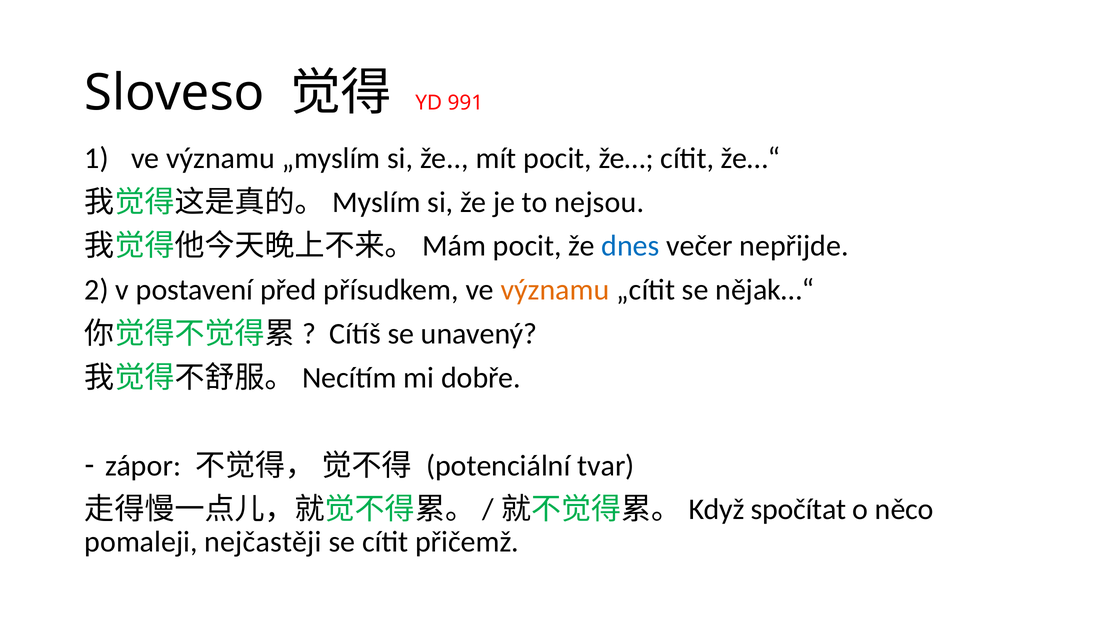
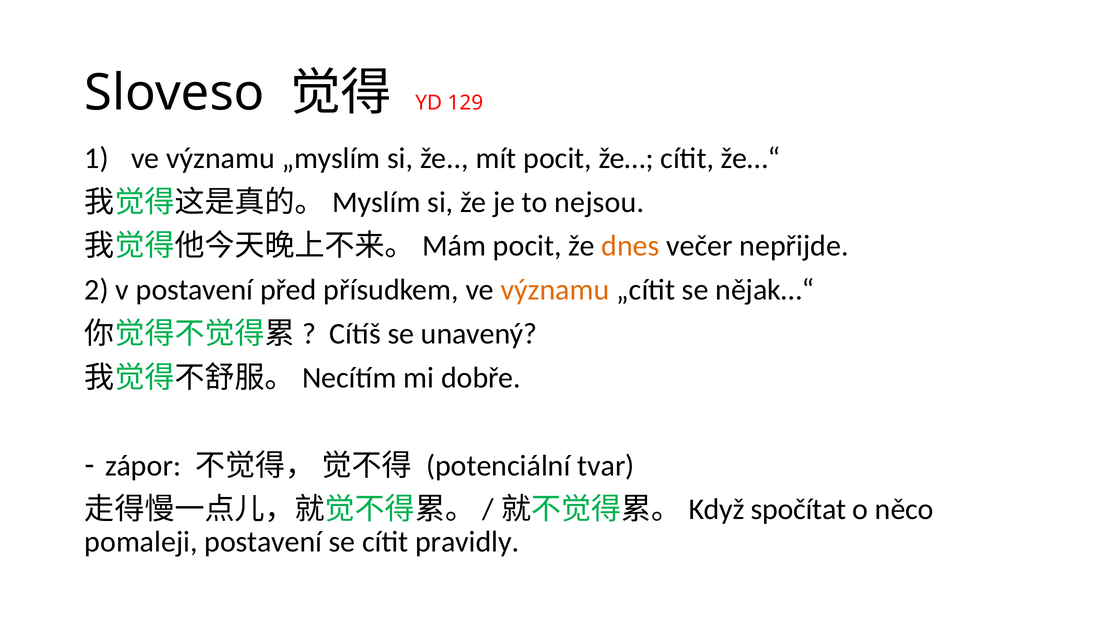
991: 991 -> 129
dnes colour: blue -> orange
pomaleji nejčastěji: nejčastěji -> postavení
přičemž: přičemž -> pravidly
